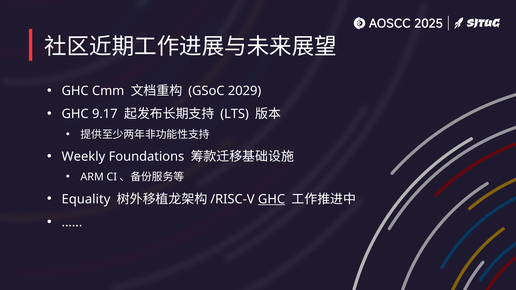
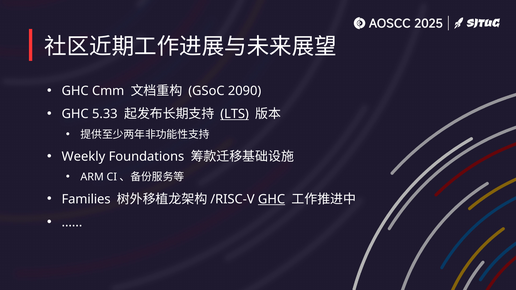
2029: 2029 -> 2090
9.17: 9.17 -> 5.33
LTS underline: none -> present
Equality: Equality -> Families
